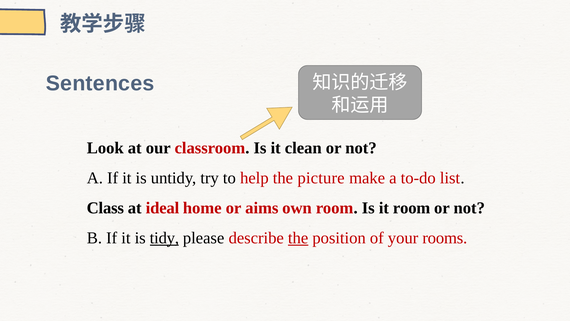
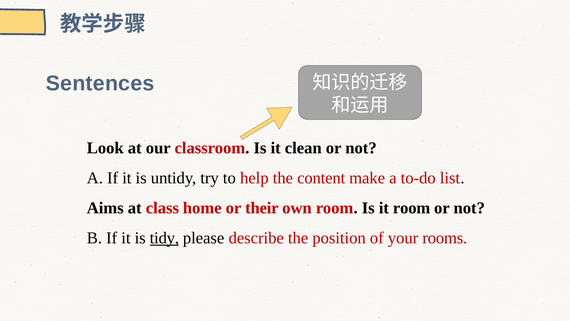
picture: picture -> content
Class: Class -> Aims
ideal: ideal -> class
aims: aims -> their
the at (298, 238) underline: present -> none
